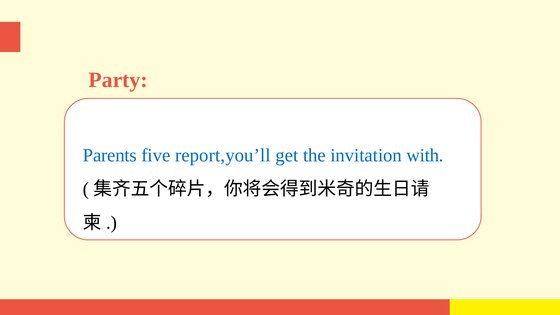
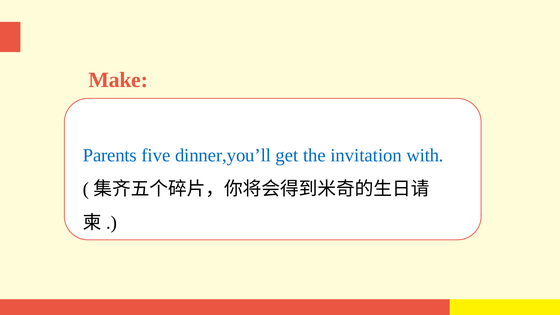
Party: Party -> Make
report,you’ll: report,you’ll -> dinner,you’ll
